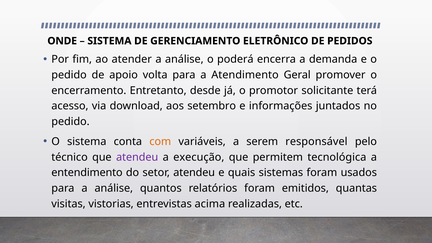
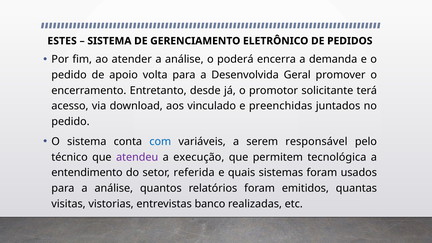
ONDE: ONDE -> ESTES
Atendimento: Atendimento -> Desenvolvida
setembro: setembro -> vinculado
informações: informações -> preenchidas
com colour: orange -> blue
setor atendeu: atendeu -> referida
acima: acima -> banco
